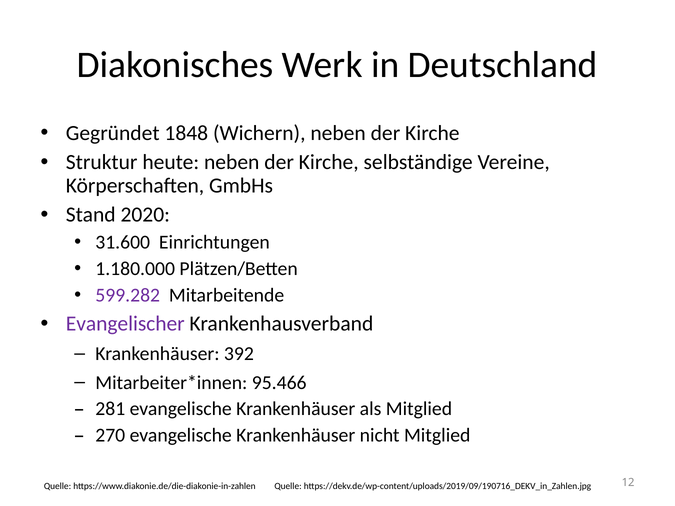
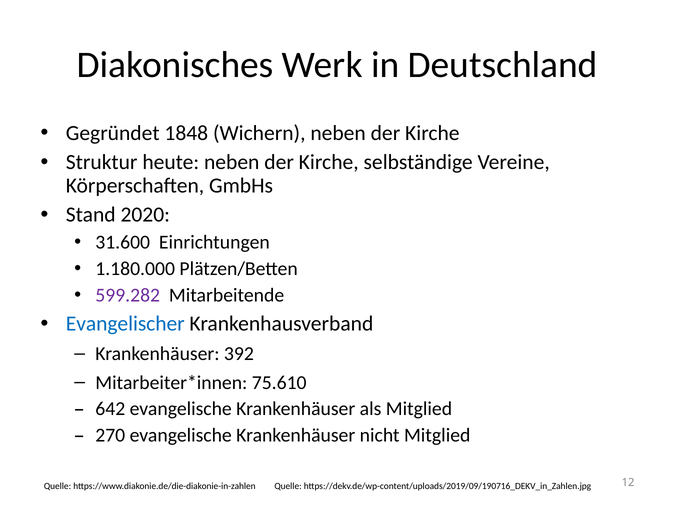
Evangelischer colour: purple -> blue
95.466: 95.466 -> 75.610
281: 281 -> 642
